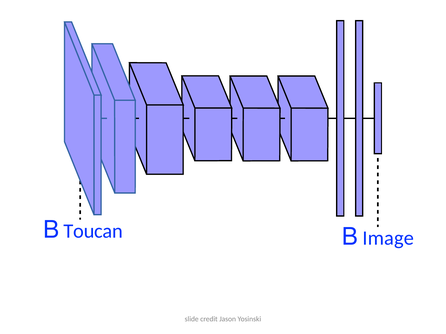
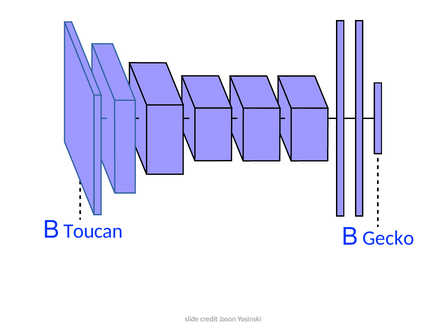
Image: Image -> Gecko
